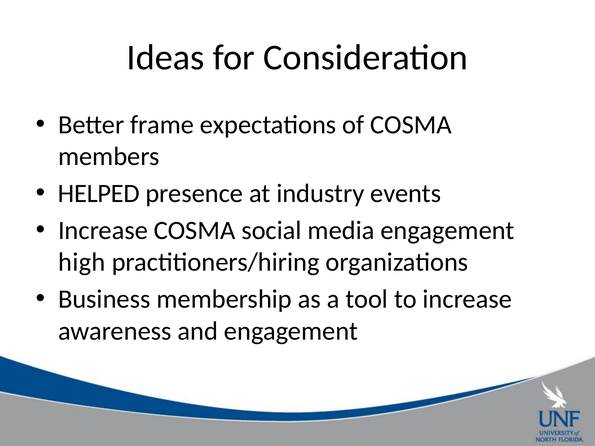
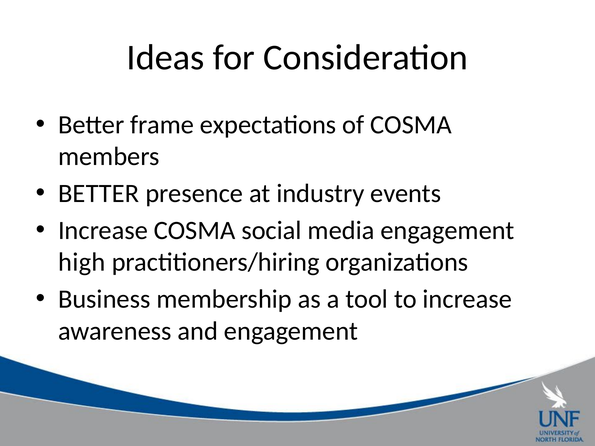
HELPED at (99, 194): HELPED -> BETTER
